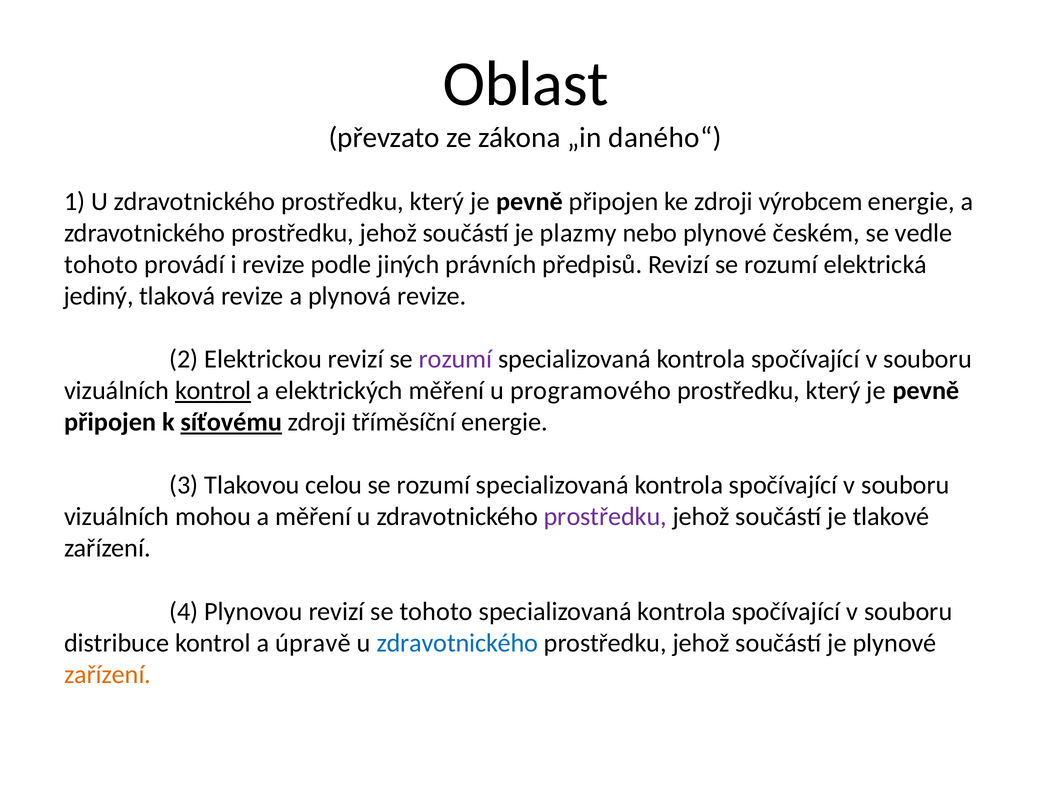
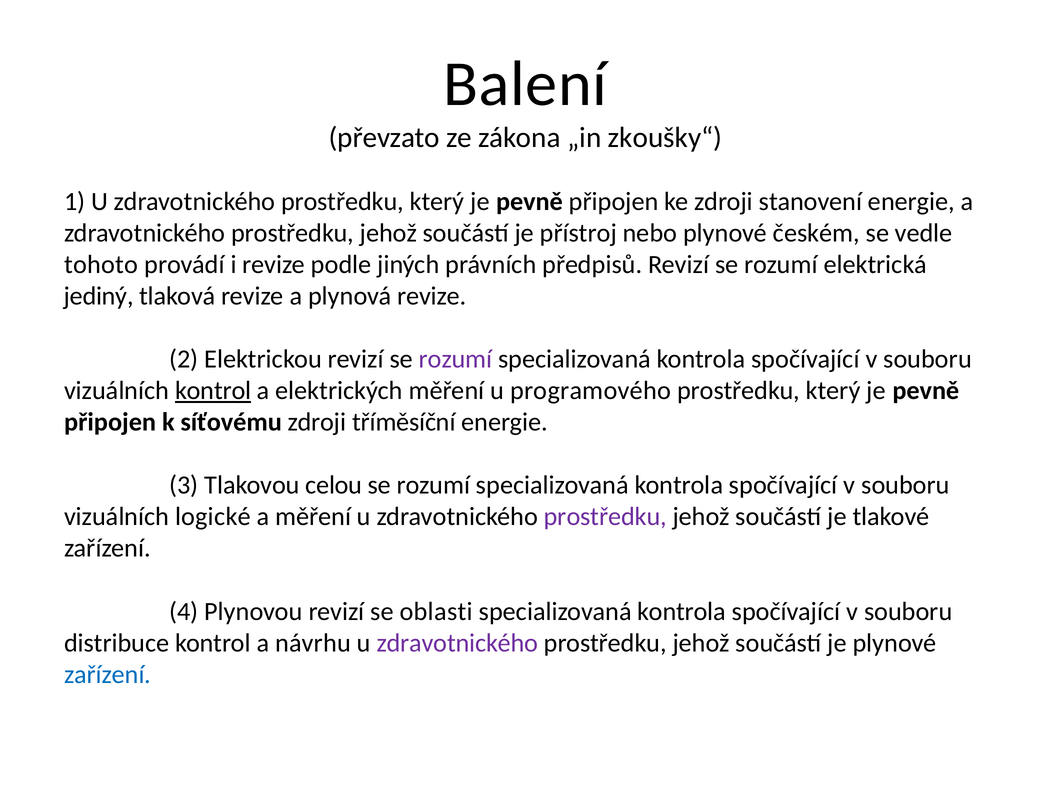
Oblast: Oblast -> Balení
daného“: daného“ -> zkoušky“
výrobcem: výrobcem -> stanovení
plazmy: plazmy -> přístroj
síťovému underline: present -> none
mohou: mohou -> logické
se tohoto: tohoto -> oblasti
úpravě: úpravě -> návrhu
zdravotnického at (457, 643) colour: blue -> purple
zařízení at (108, 675) colour: orange -> blue
